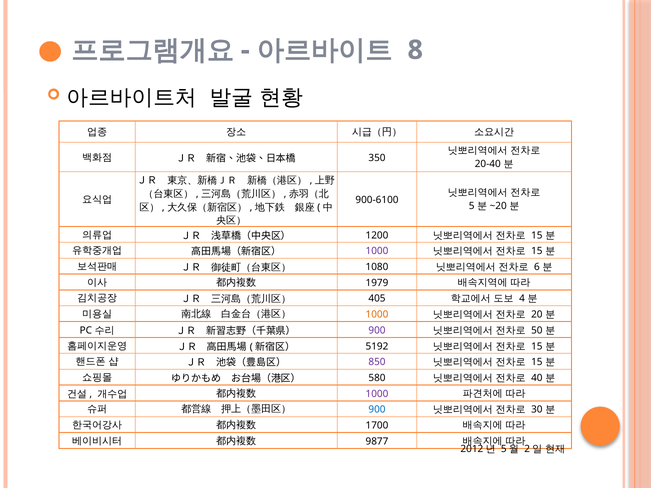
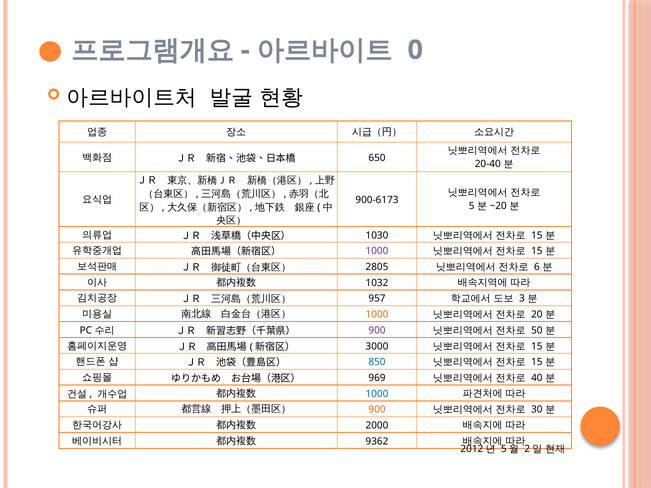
8: 8 -> 0
350: 350 -> 650
900-6100: 900-6100 -> 900-6173
1200: 1200 -> 1030
1080: 1080 -> 2805
1979: 1979 -> 1032
405: 405 -> 957
4: 4 -> 3
5192: 5192 -> 3000
850 colour: purple -> blue
580: 580 -> 969
1000 at (377, 394) colour: purple -> blue
900 at (377, 410) colour: blue -> orange
1700: 1700 -> 2000
9877: 9877 -> 9362
